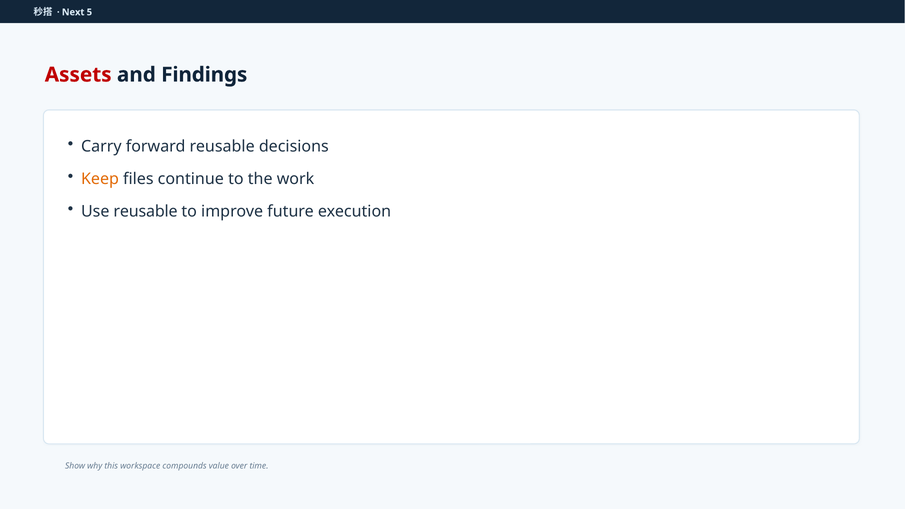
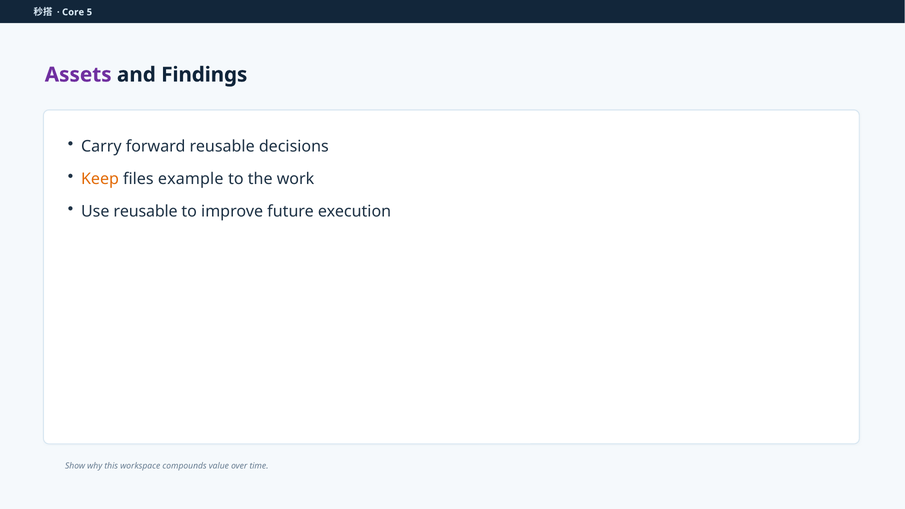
Next: Next -> Core
Assets colour: red -> purple
continue: continue -> example
